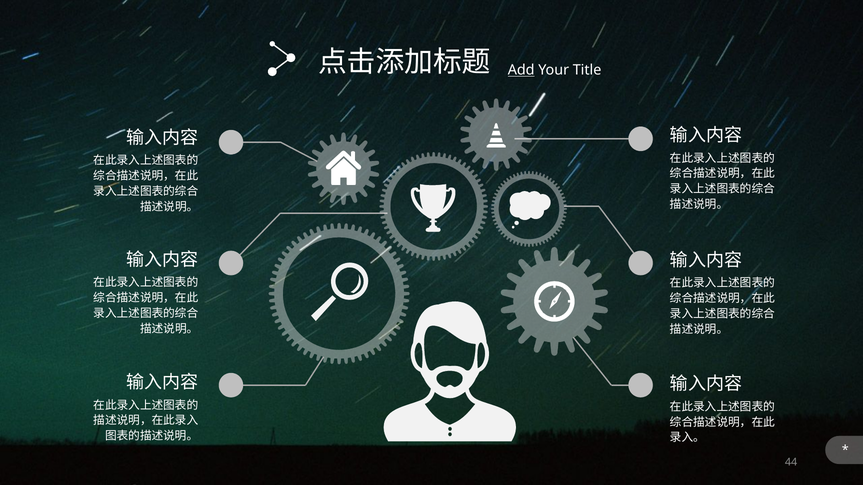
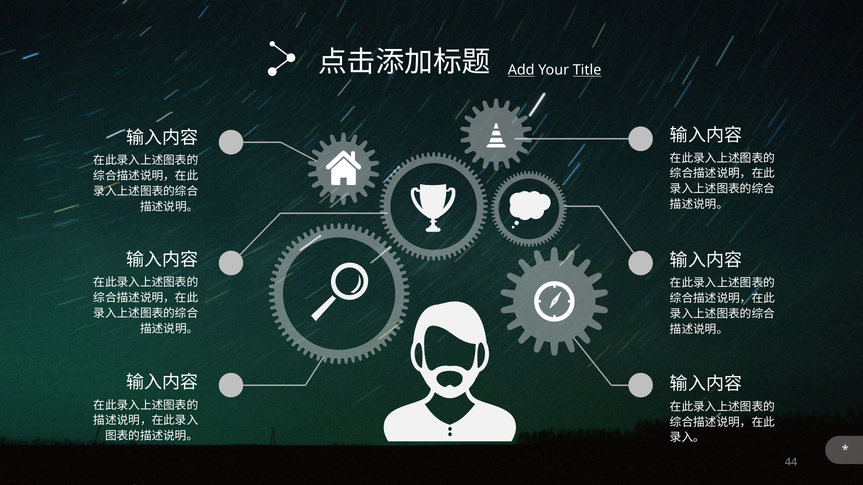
Title underline: none -> present
